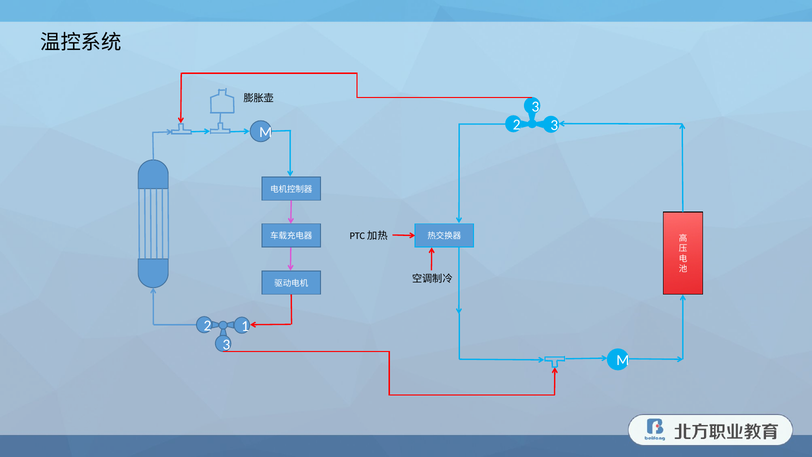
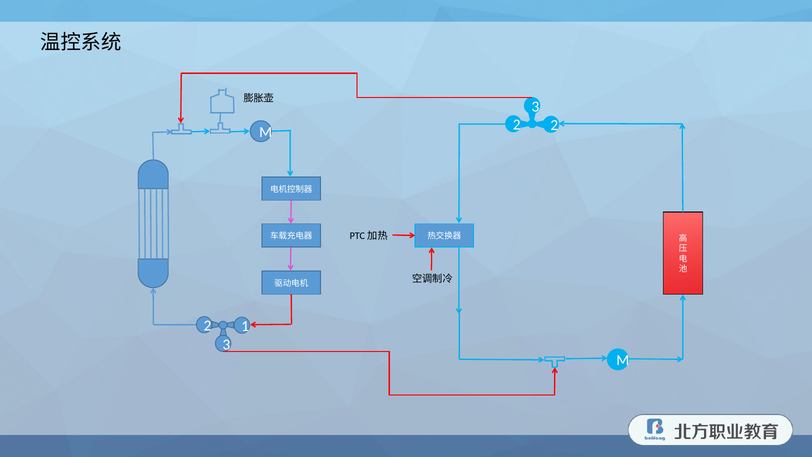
M 3: 3 -> 2
